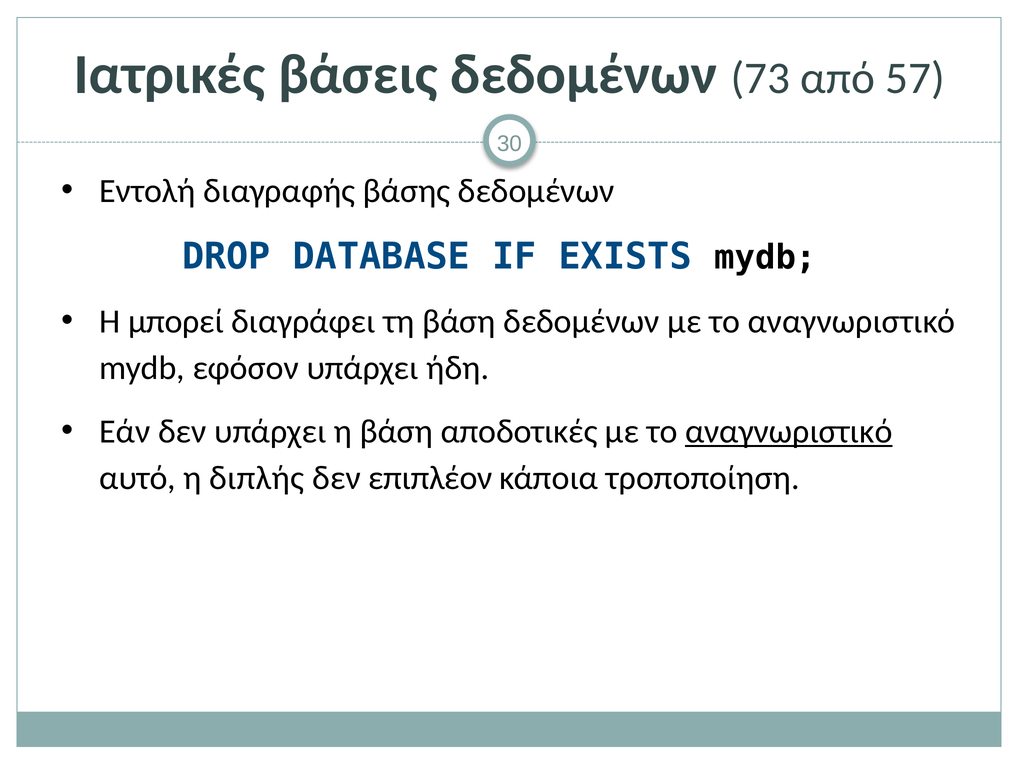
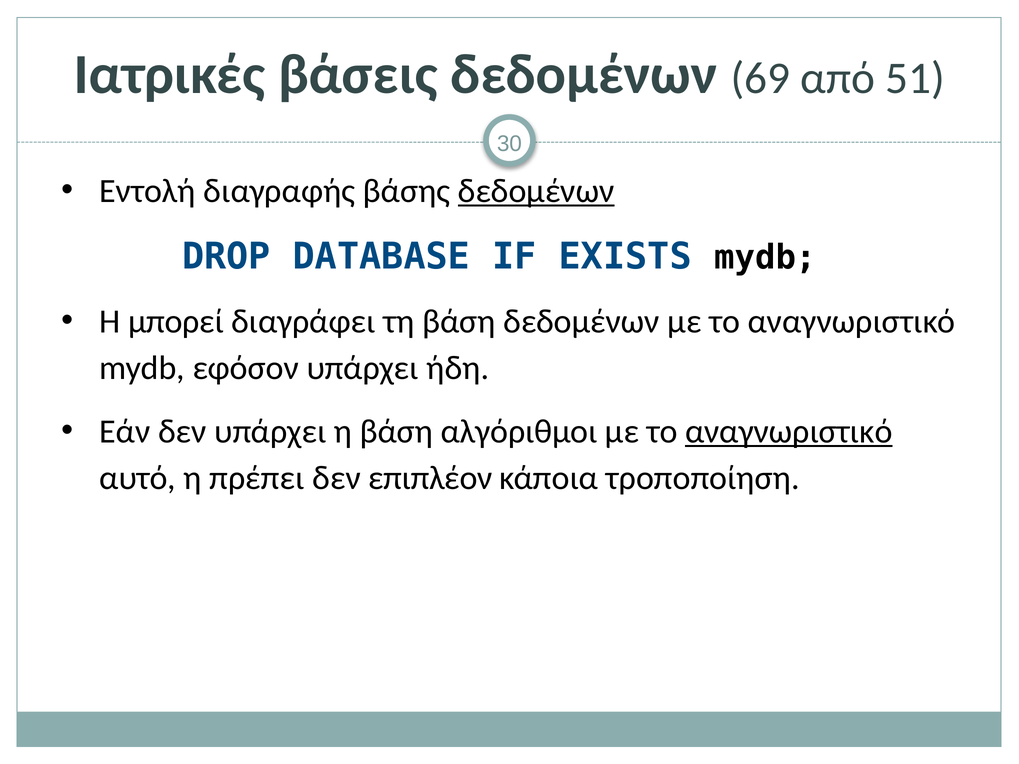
73: 73 -> 69
57: 57 -> 51
δεδομένων at (536, 191) underline: none -> present
αποδοτικές: αποδοτικές -> αλγόριθμοι
διπλής: διπλής -> πρέπει
